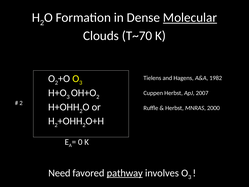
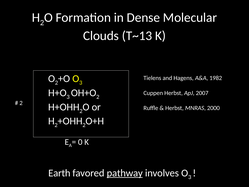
Molecular underline: present -> none
T~70: T~70 -> T~13
Need: Need -> Earth
